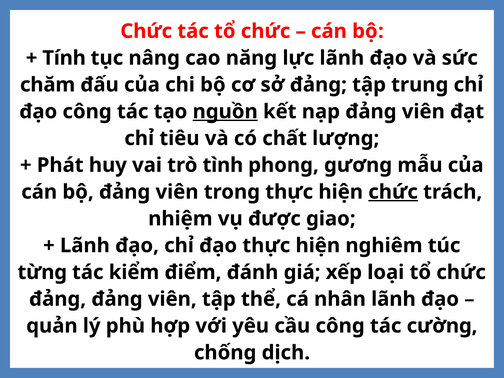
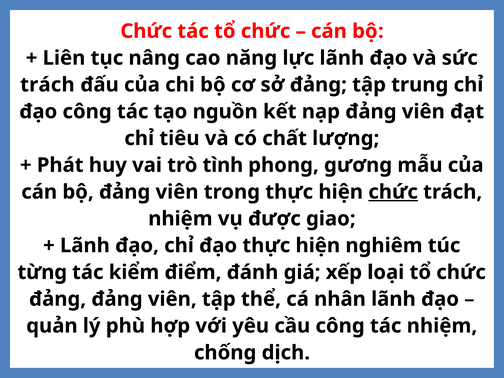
Tính: Tính -> Liên
chăm at (48, 85): chăm -> trách
nguồn underline: present -> none
tác cường: cường -> nhiệm
